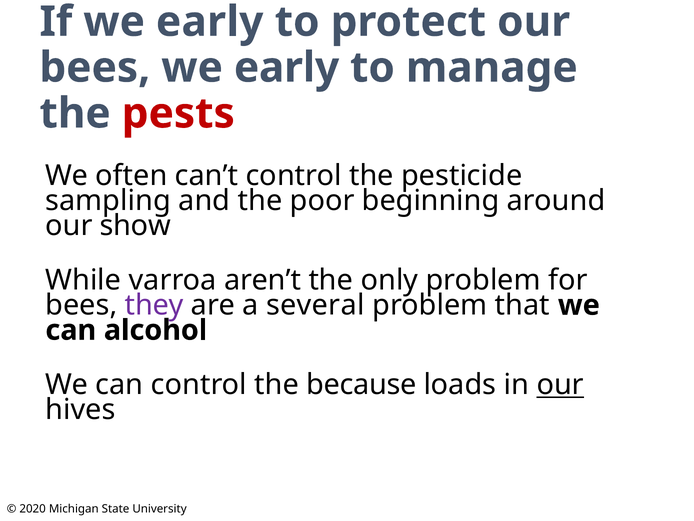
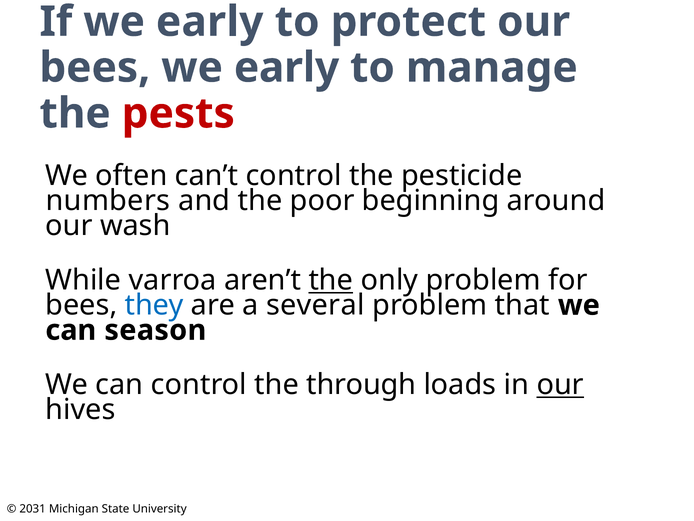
sampling: sampling -> numbers
show: show -> wash
the at (331, 280) underline: none -> present
they colour: purple -> blue
alcohol: alcohol -> season
because: because -> through
2020: 2020 -> 2031
